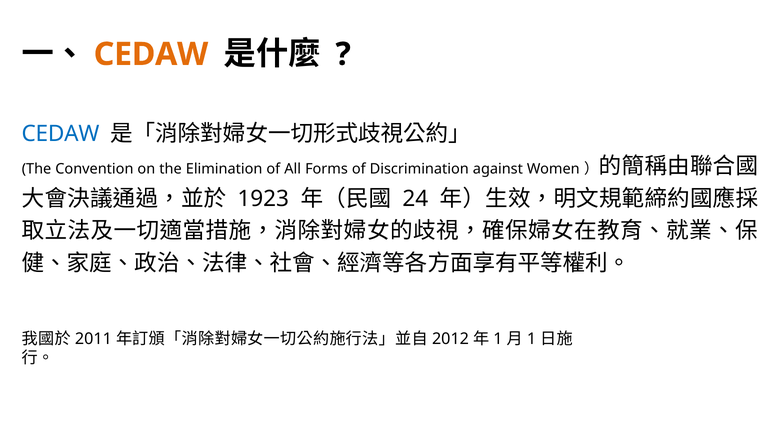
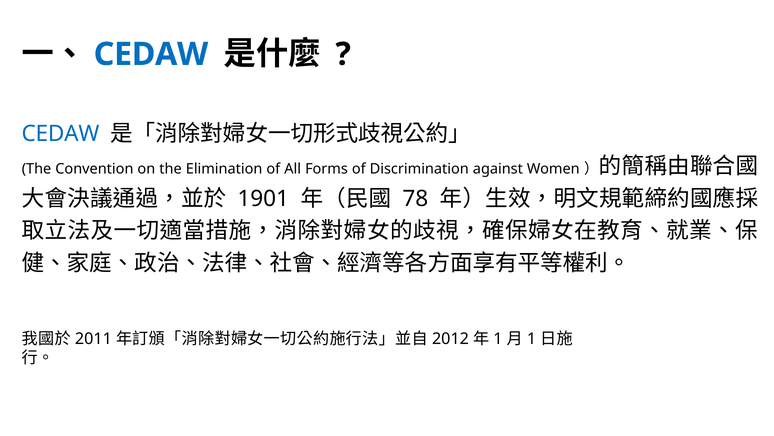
CEDAW at (151, 54) colour: orange -> blue
1923: 1923 -> 1901
24: 24 -> 78
